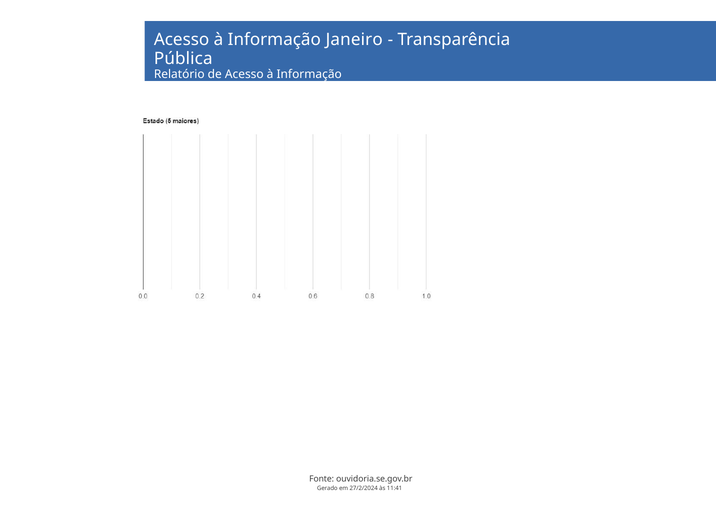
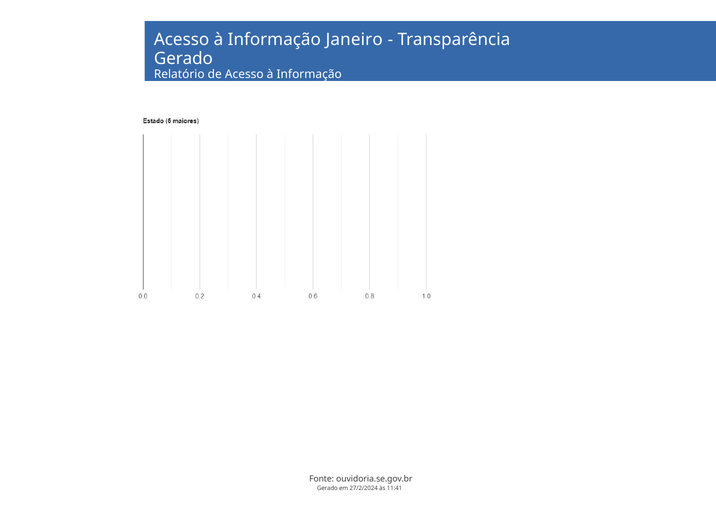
Pública at (183, 59): Pública -> Gerado
